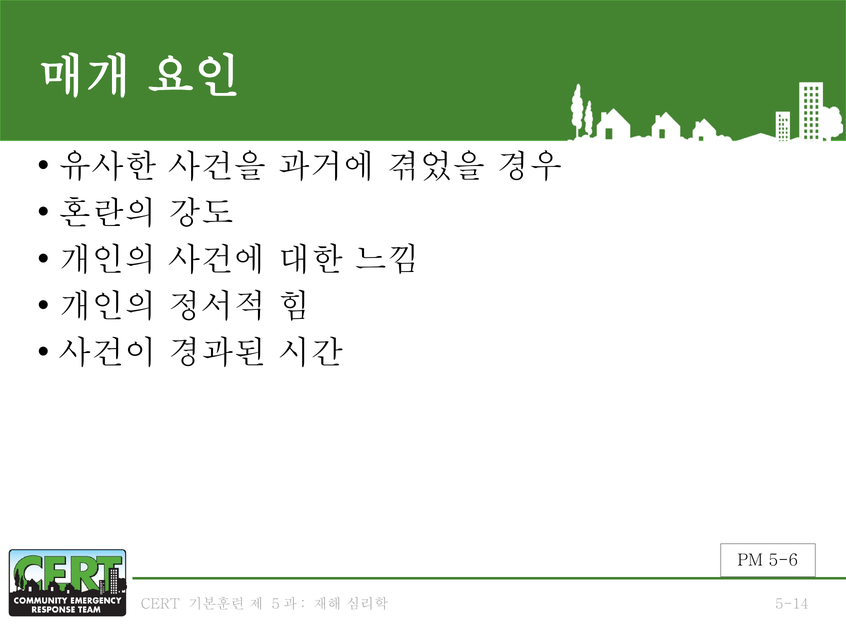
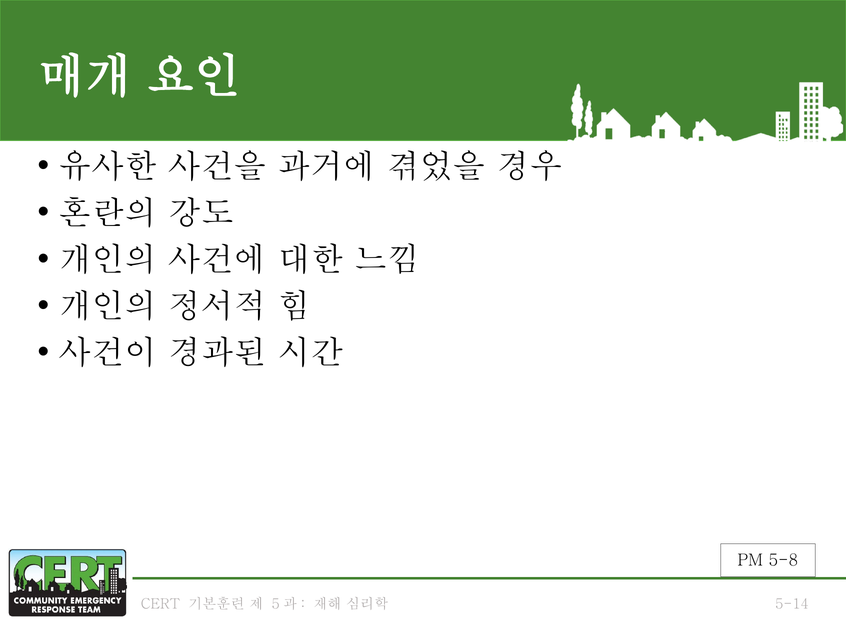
5-6: 5-6 -> 5-8
